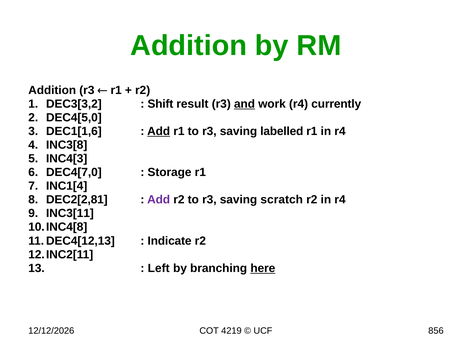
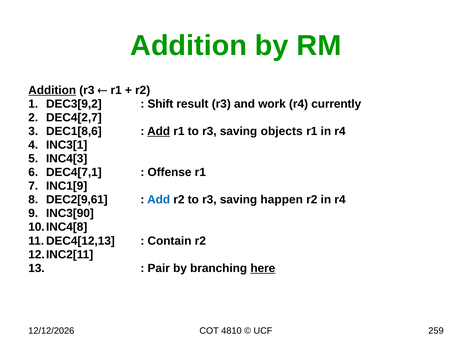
Addition at (52, 90) underline: none -> present
DEC3[3,2: DEC3[3,2 -> DEC3[9,2
and underline: present -> none
DEC4[5,0: DEC4[5,0 -> DEC4[2,7
DEC1[1,6: DEC1[1,6 -> DEC1[8,6
labelled: labelled -> objects
INC3[8: INC3[8 -> INC3[1
DEC4[7,0: DEC4[7,0 -> DEC4[7,1
Storage: Storage -> Offense
INC1[4: INC1[4 -> INC1[9
DEC2[2,81: DEC2[2,81 -> DEC2[9,61
Add at (159, 200) colour: purple -> blue
scratch: scratch -> happen
INC3[11: INC3[11 -> INC3[90
Indicate: Indicate -> Contain
Left: Left -> Pair
4219: 4219 -> 4810
856: 856 -> 259
